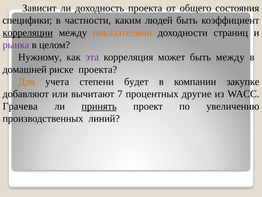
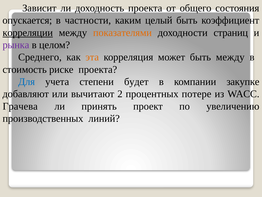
специфики: специфики -> опускается
людей: людей -> целый
Нужному: Нужному -> Среднего
эта colour: purple -> orange
домашней: домашней -> стоимость
Для colour: orange -> blue
7: 7 -> 2
другие: другие -> потере
принять underline: present -> none
